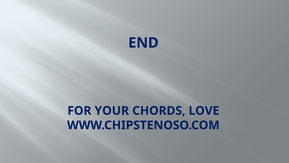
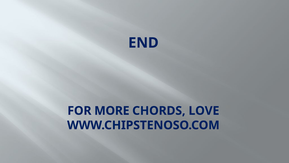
YOUR: YOUR -> MORE
